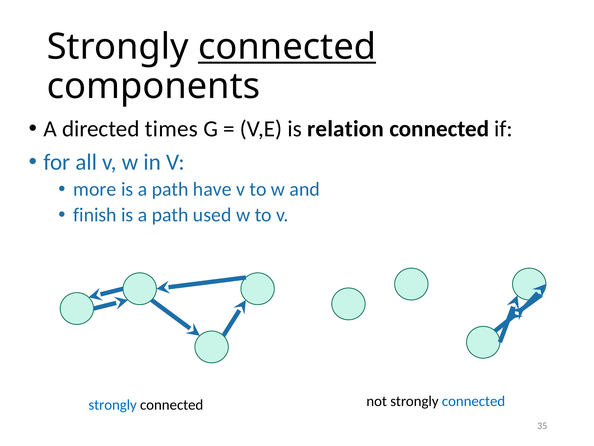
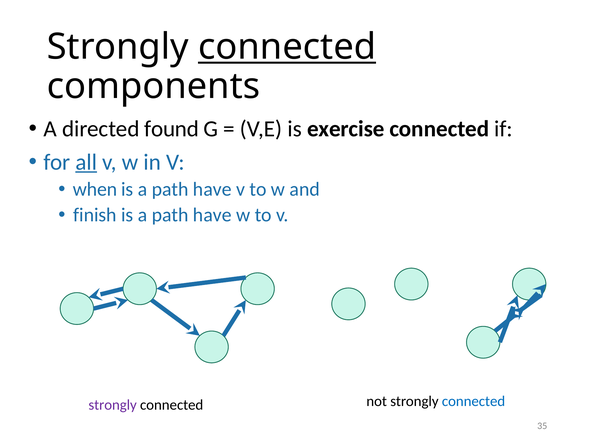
times: times -> found
relation: relation -> exercise
all underline: none -> present
more: more -> when
used at (212, 215): used -> have
strongly at (113, 405) colour: blue -> purple
